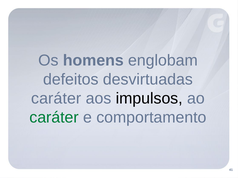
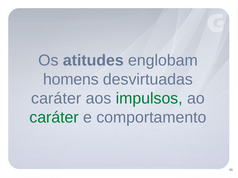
homens: homens -> atitudes
defeitos: defeitos -> homens
impulsos colour: black -> green
